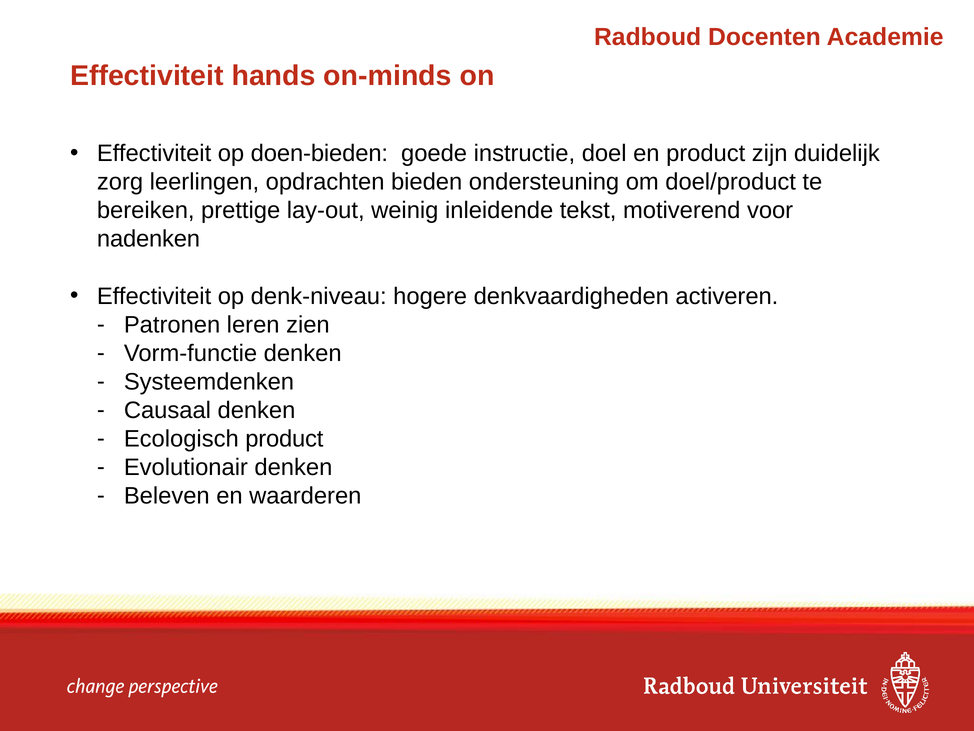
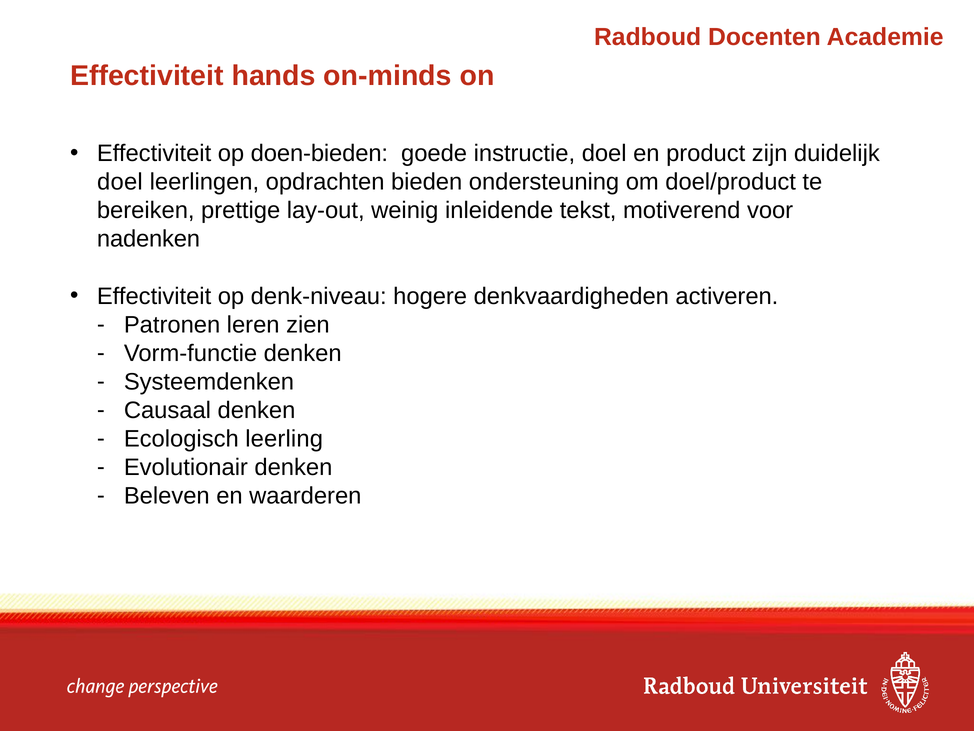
zorg at (120, 182): zorg -> doel
Ecologisch product: product -> leerling
